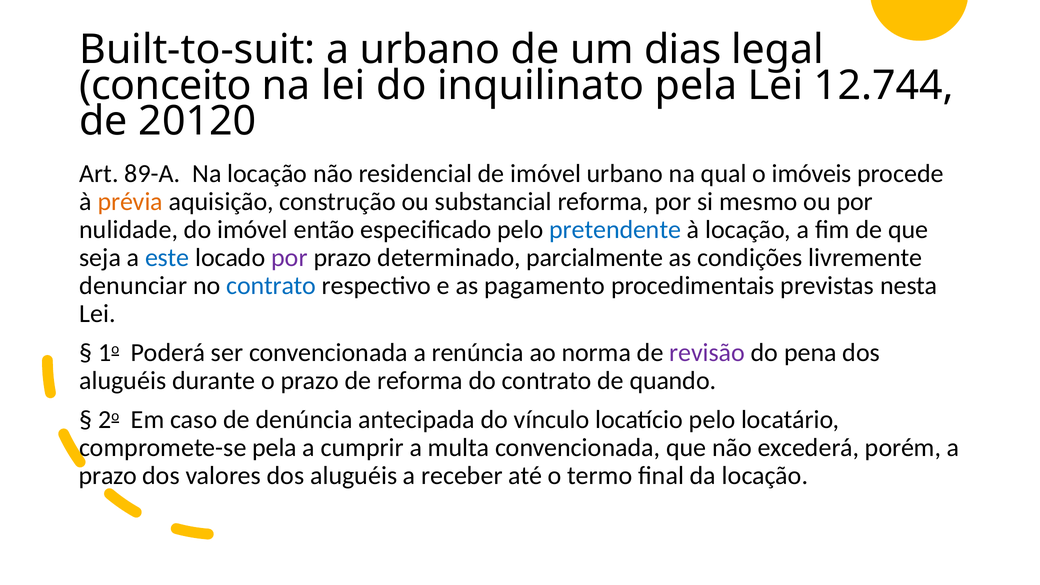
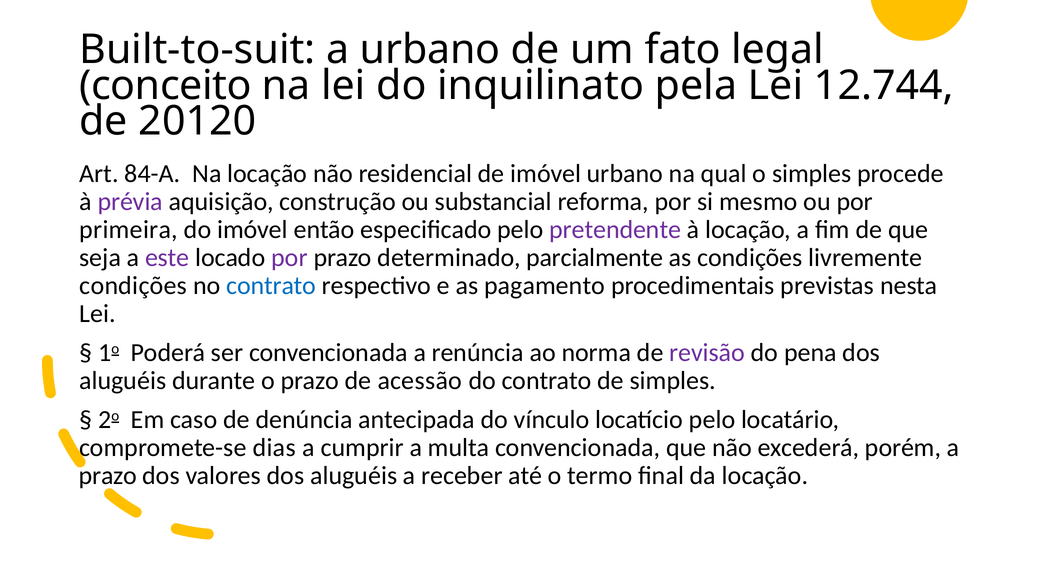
dias: dias -> fato
89-A: 89-A -> 84-A
o imóveis: imóveis -> simples
prévia colour: orange -> purple
nulidade: nulidade -> primeira
pretendente colour: blue -> purple
este colour: blue -> purple
denunciar at (133, 286): denunciar -> condições
de reforma: reforma -> acessão
de quando: quando -> simples
compromete-se pela: pela -> dias
